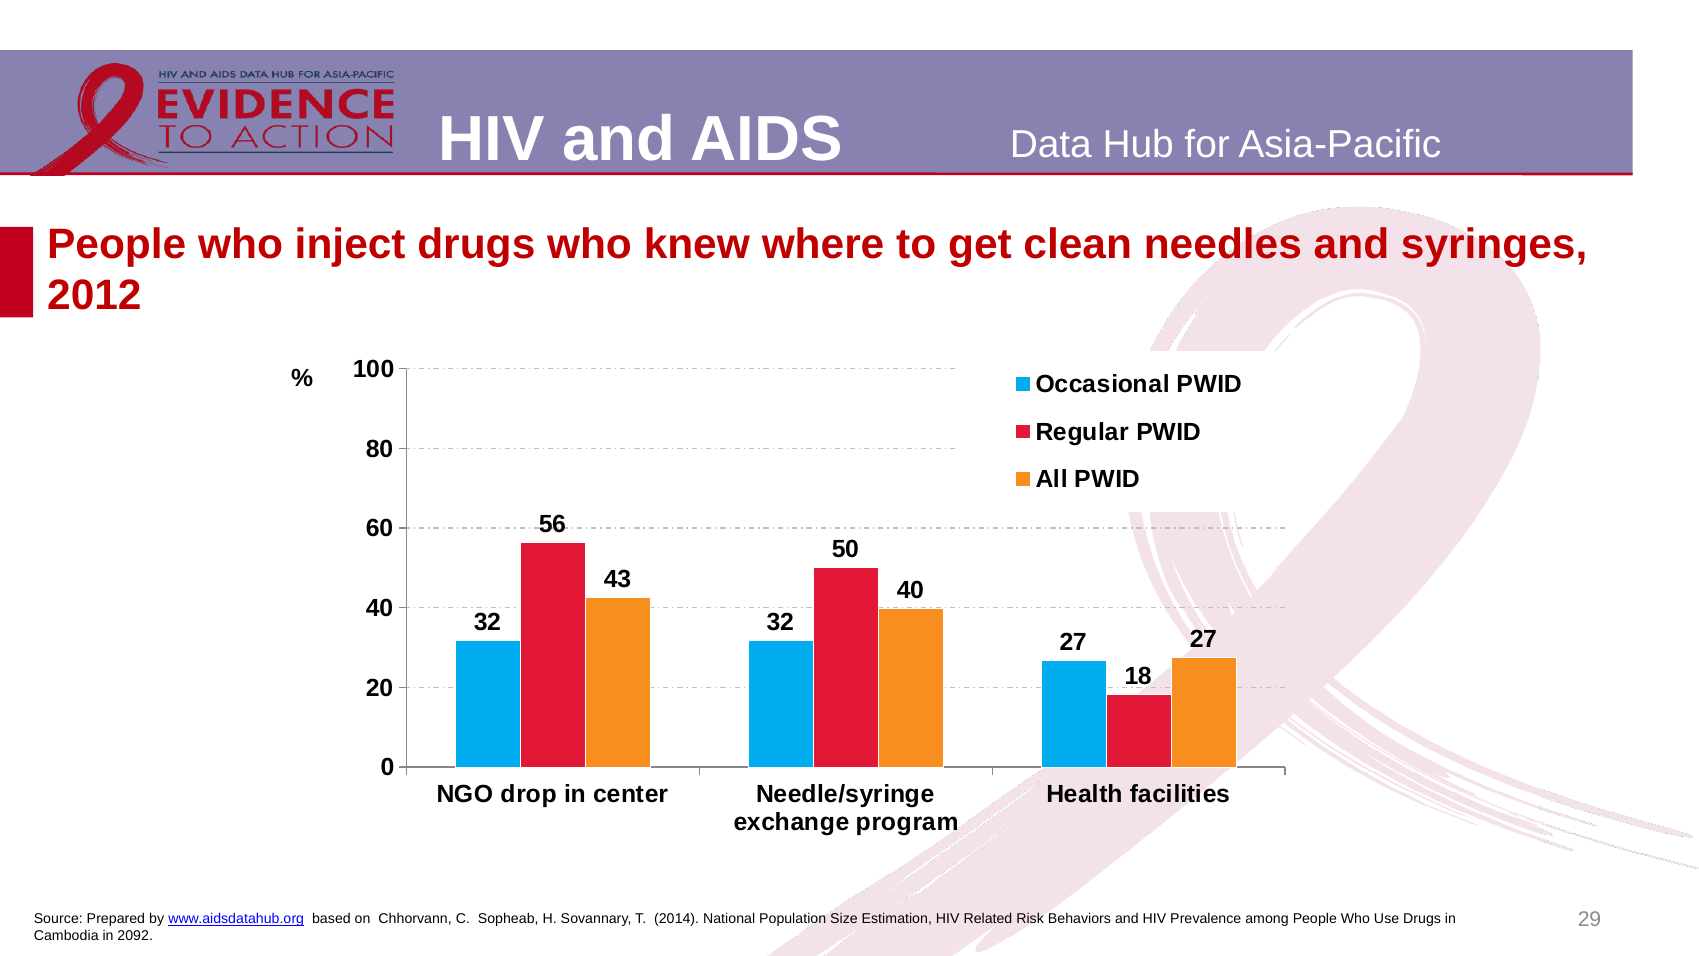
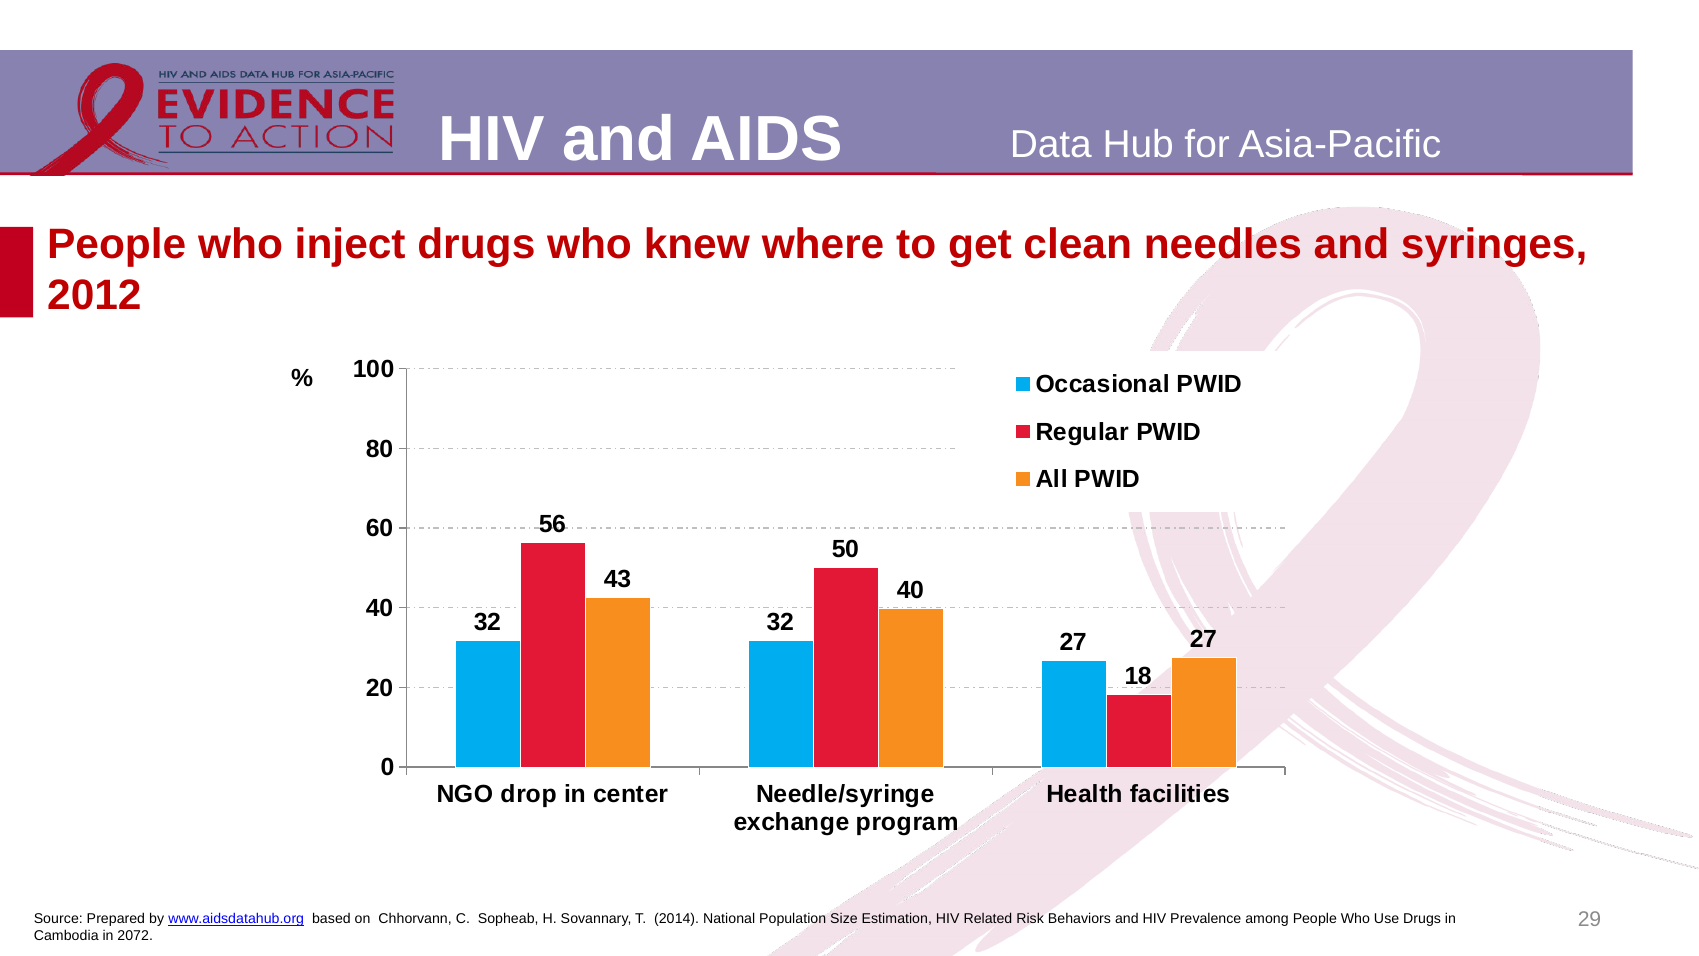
2092: 2092 -> 2072
